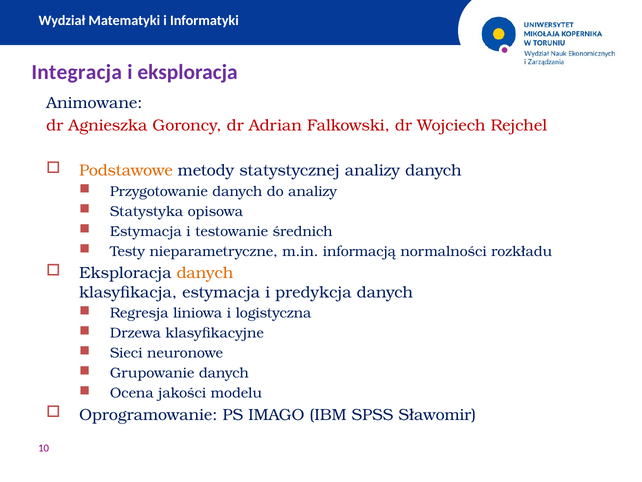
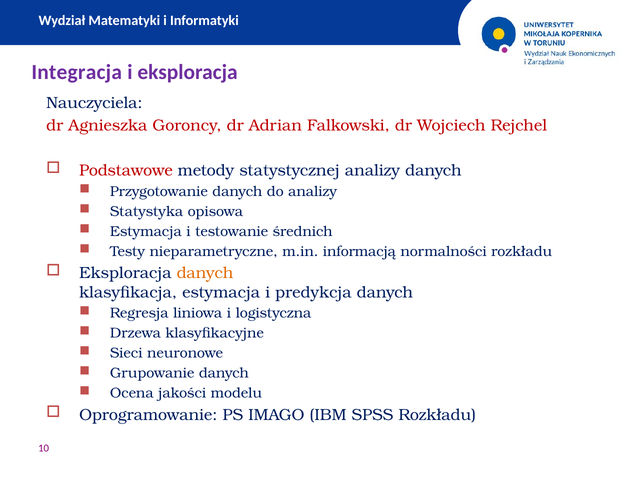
Animowane: Animowane -> Nauczyciela
Podstawowe colour: orange -> red
SPSS Sławomir: Sławomir -> Rozkładu
